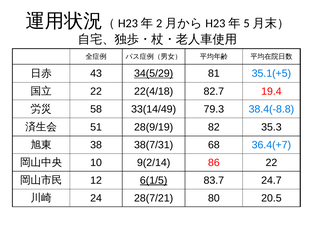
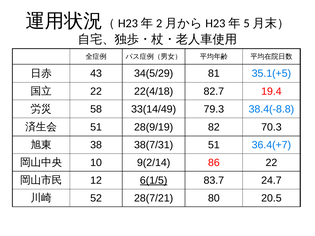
34(5/29 underline: present -> none
35.3: 35.3 -> 70.3
38(7/31 68: 68 -> 51
24: 24 -> 52
